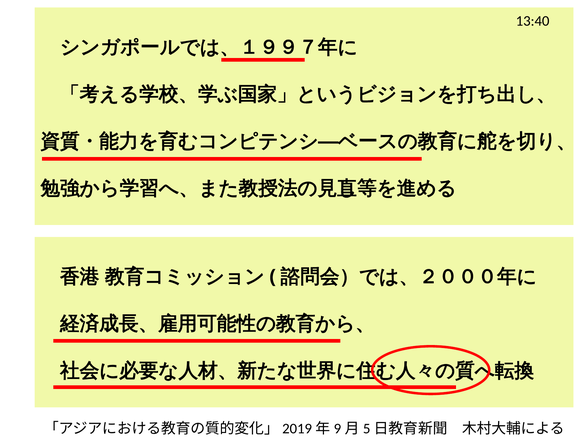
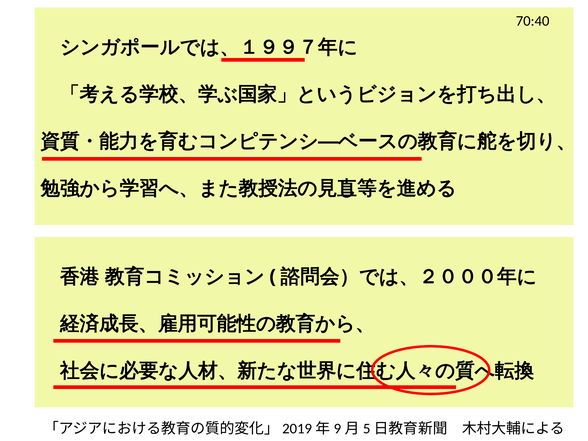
13:40: 13:40 -> 70:40
